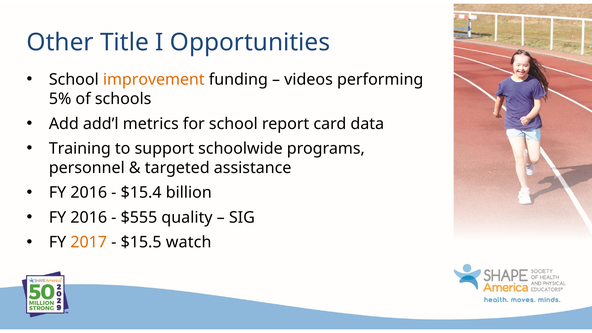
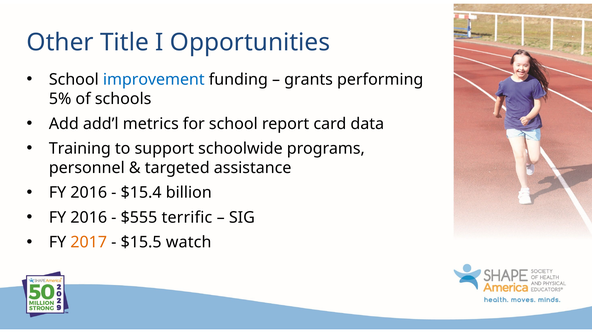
improvement colour: orange -> blue
videos: videos -> grants
quality: quality -> terrific
